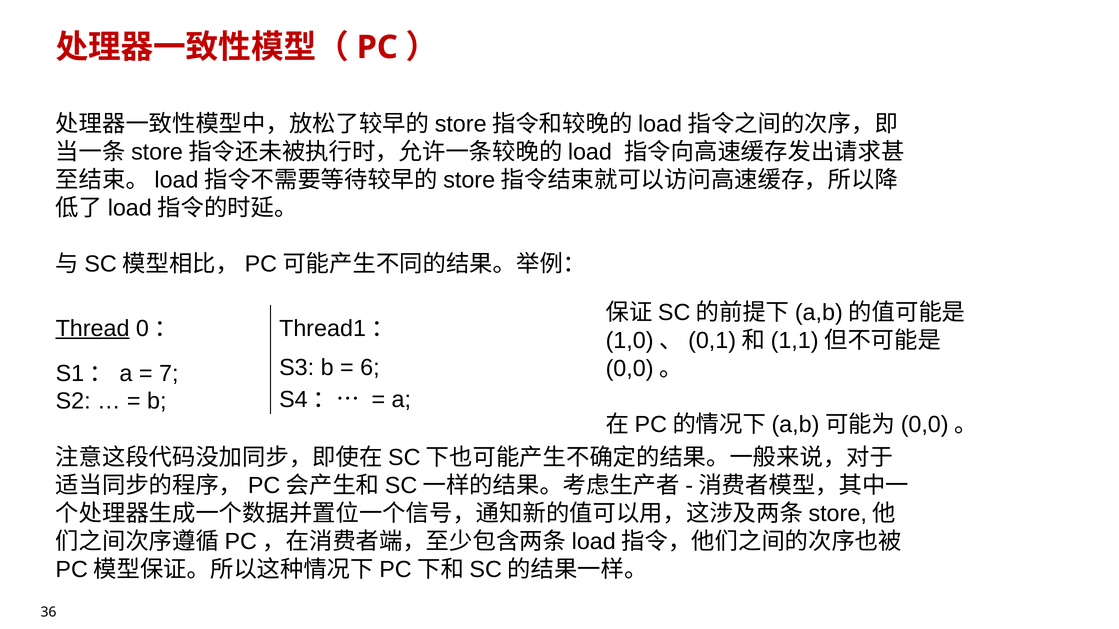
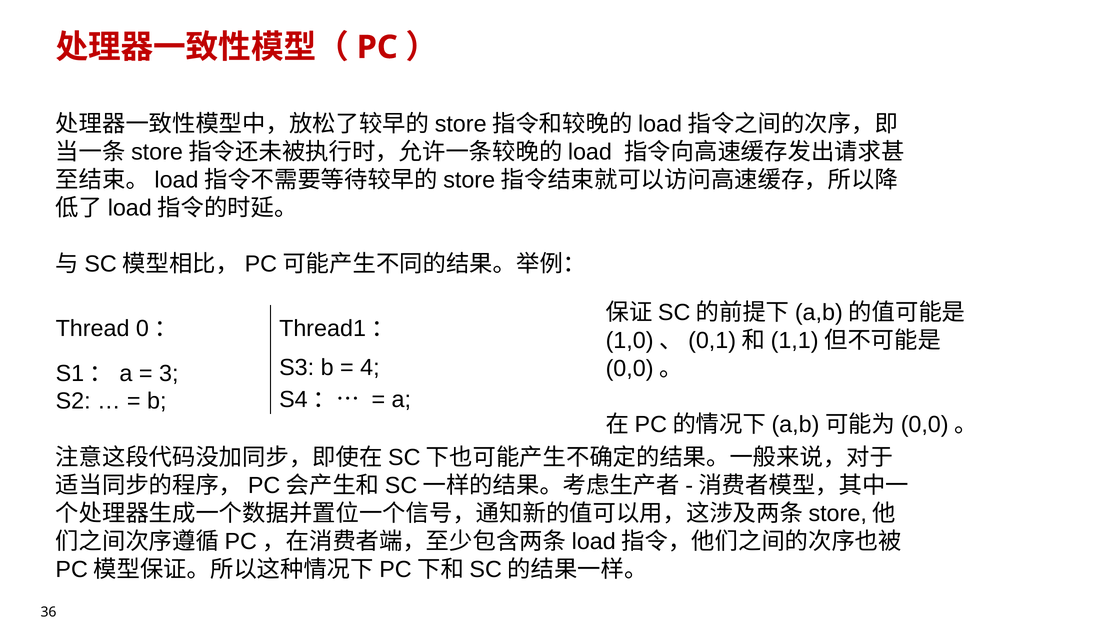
Thread underline: present -> none
6: 6 -> 4
7: 7 -> 3
